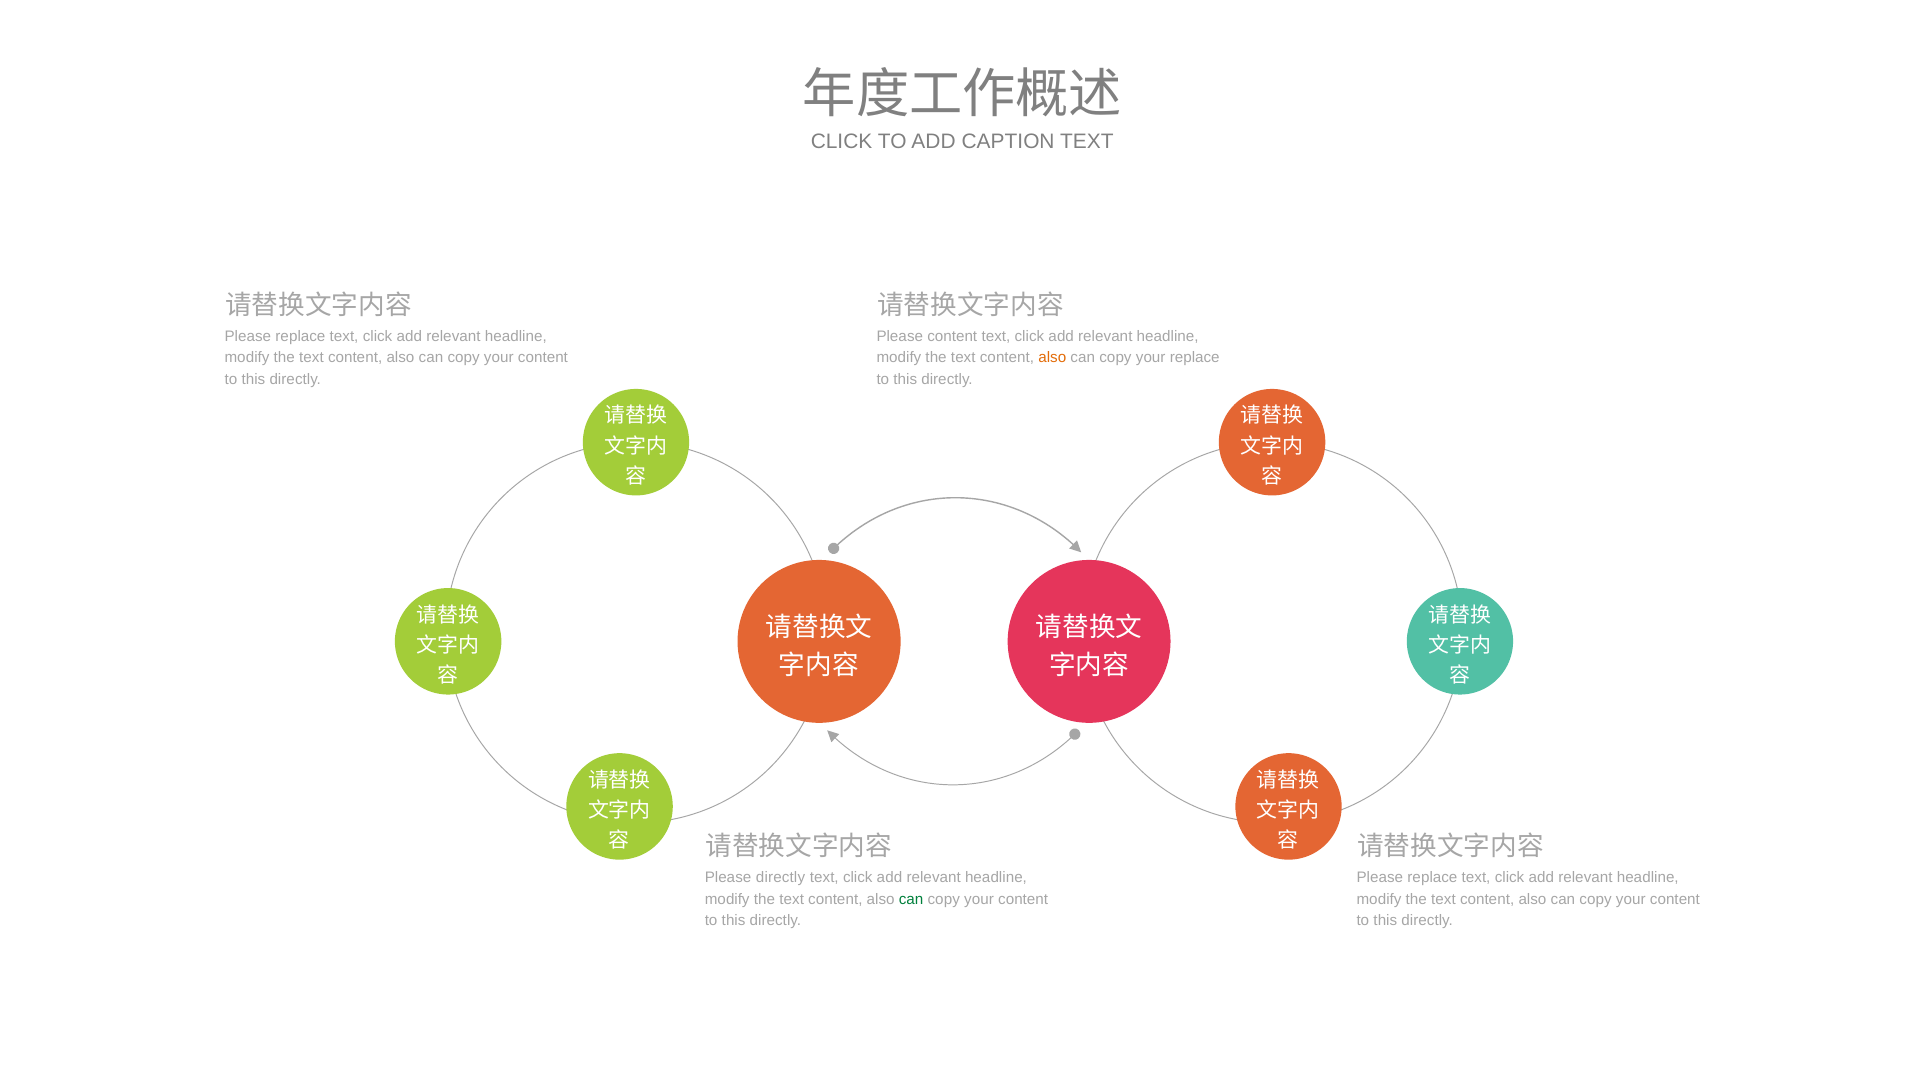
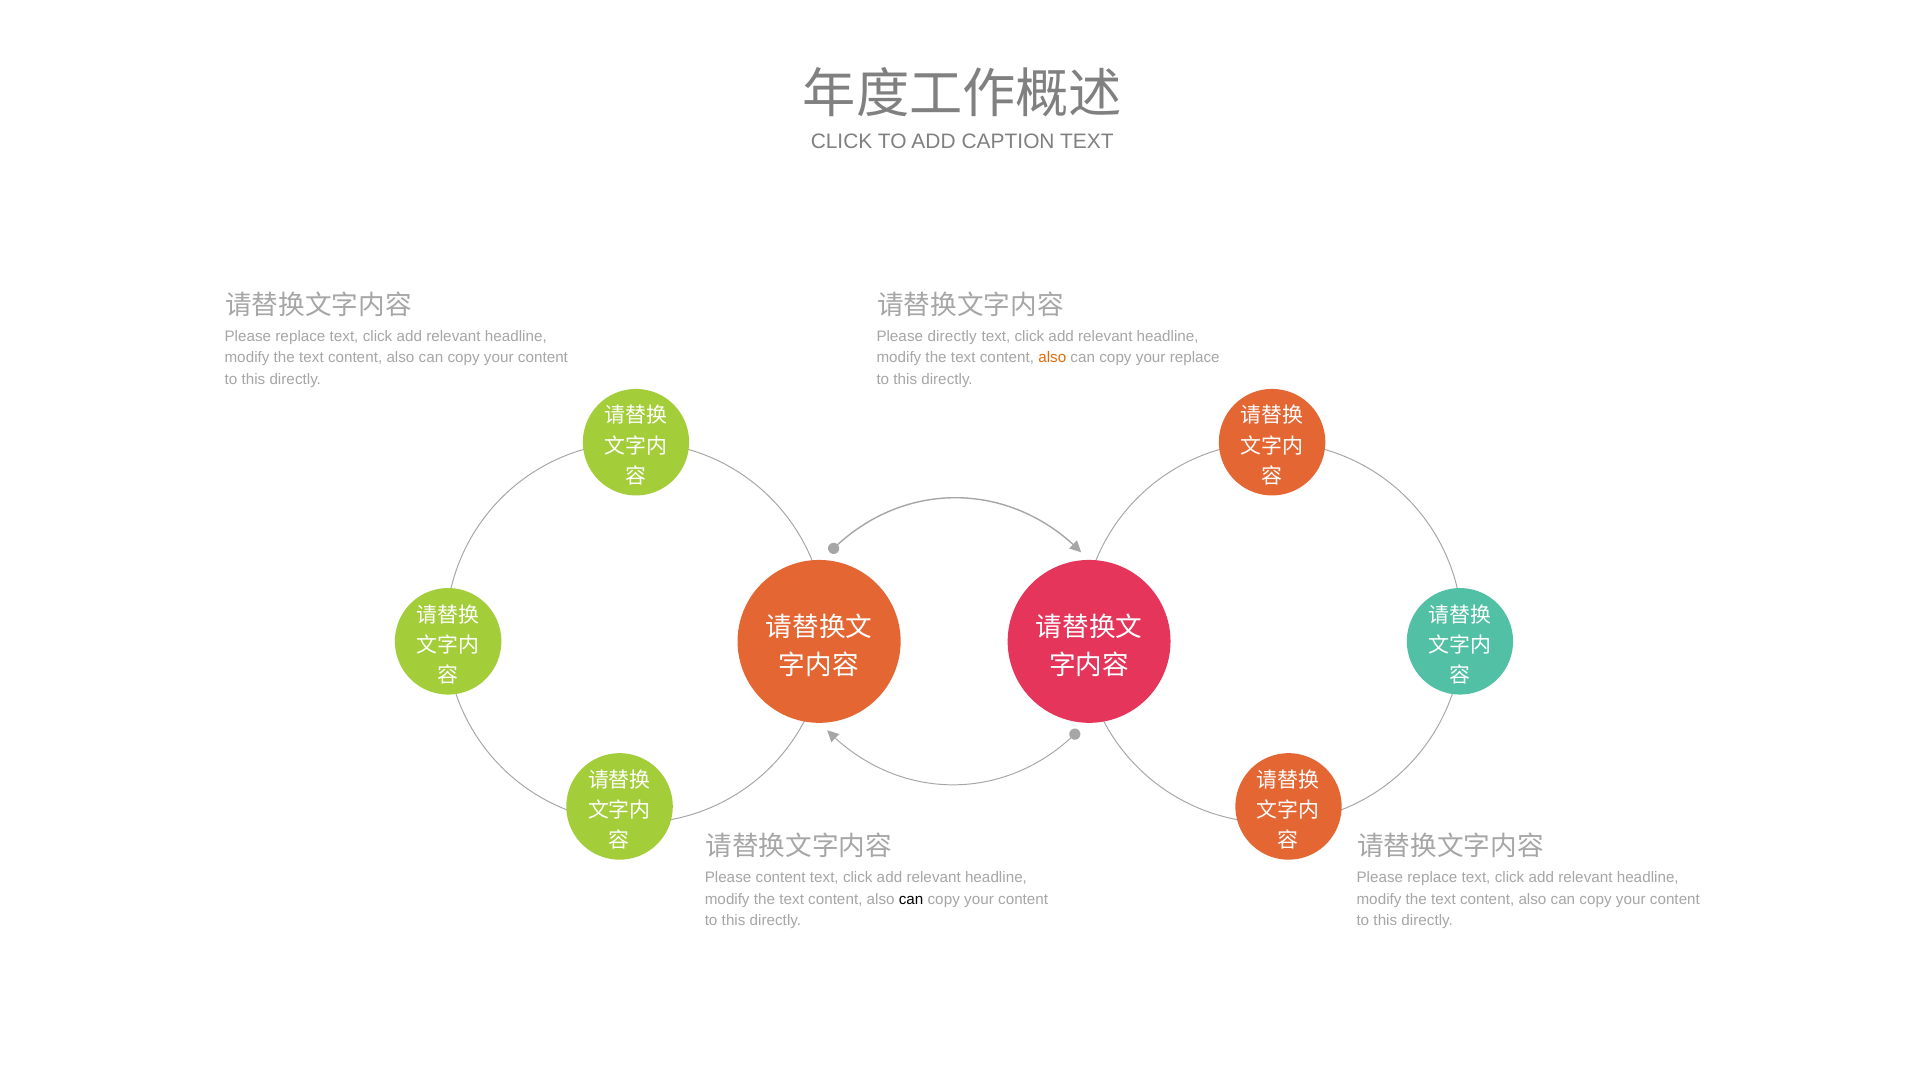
Please content: content -> directly
Please directly: directly -> content
can at (911, 899) colour: green -> black
